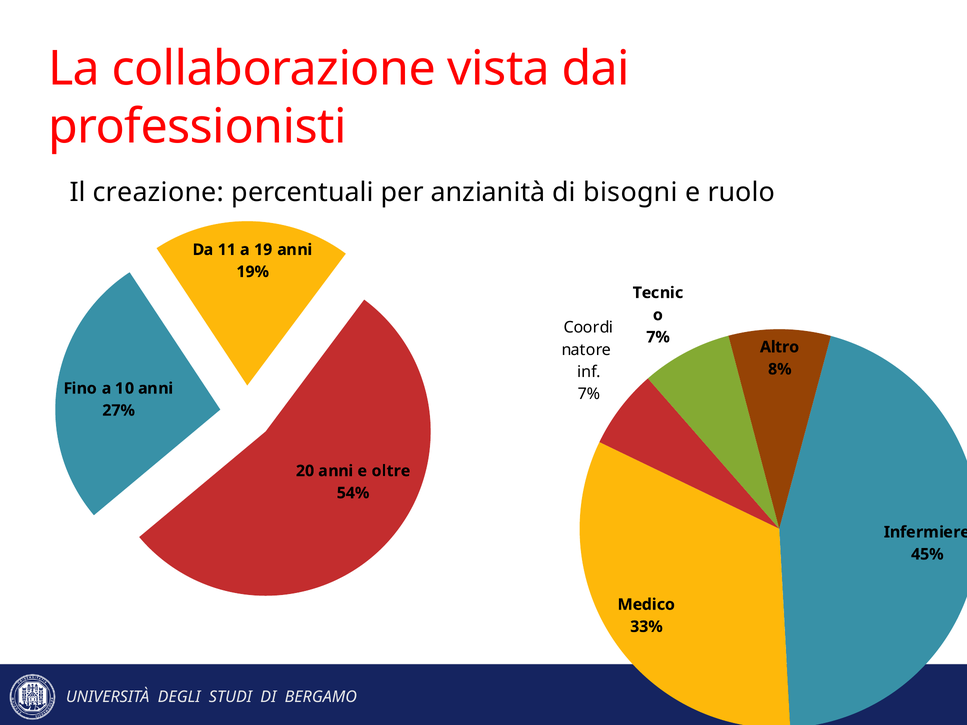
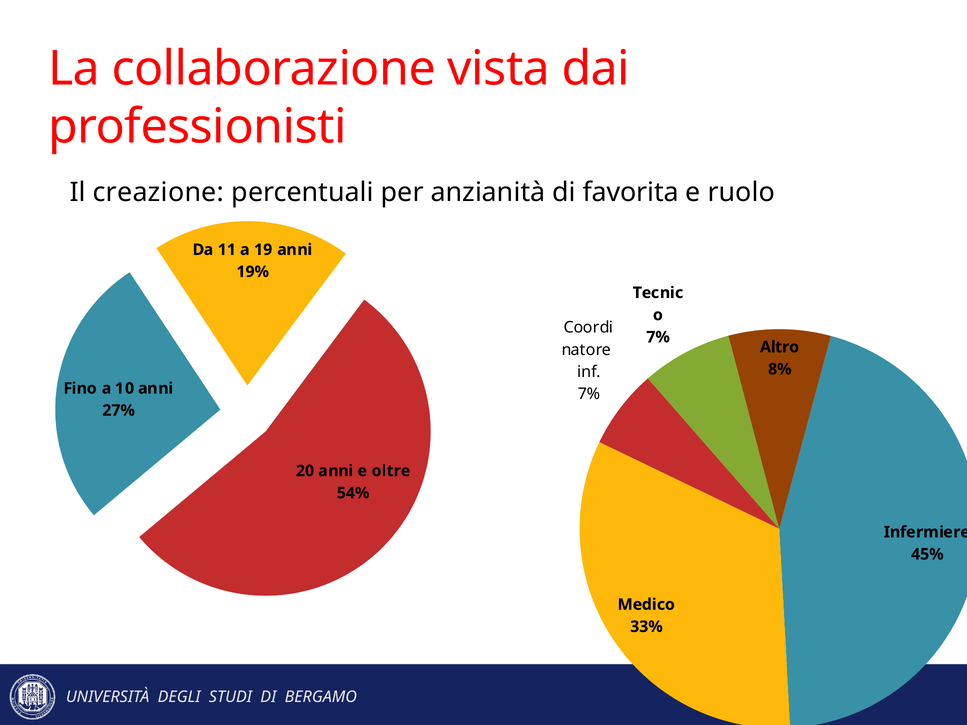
bisogni: bisogni -> favorita
